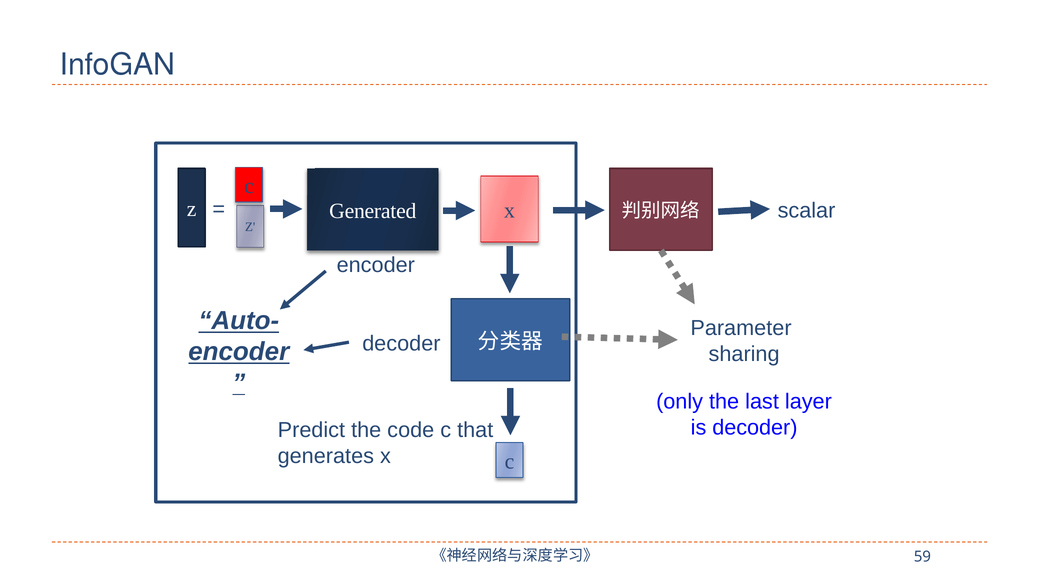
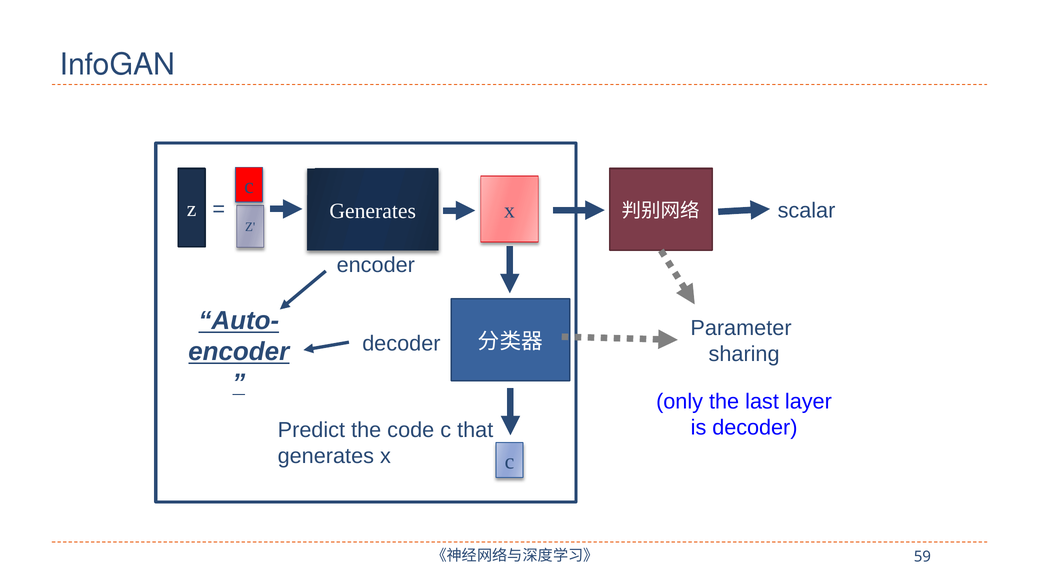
Generated at (373, 211): Generated -> Generates
